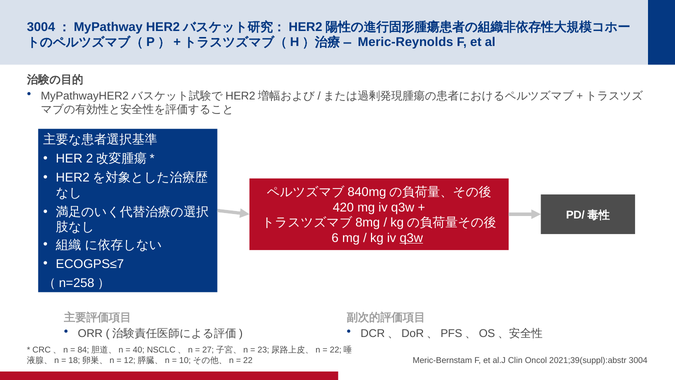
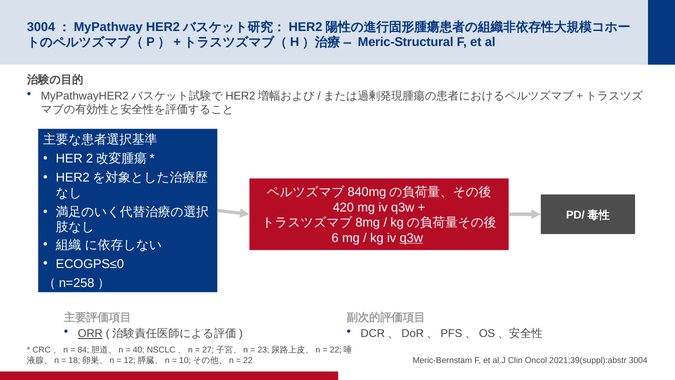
Meric-Reynolds: Meric-Reynolds -> Meric-Structural
ECOGPS≤7: ECOGPS≤7 -> ECOGPS≤0
ORR underline: none -> present
